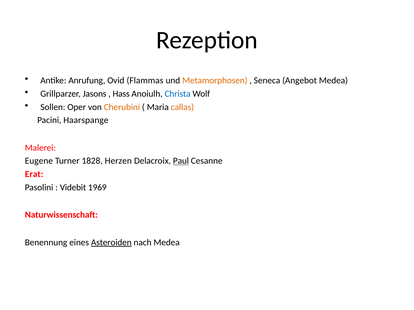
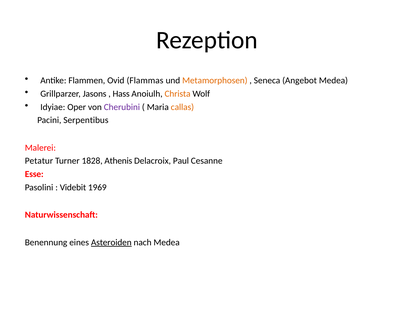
Anrufung: Anrufung -> Flammen
Christa colour: blue -> orange
Sollen: Sollen -> Idyiae
Cherubini colour: orange -> purple
Haarspange: Haarspange -> Serpentibus
Eugene: Eugene -> Petatur
Herzen: Herzen -> Athenis
Paul underline: present -> none
Erat: Erat -> Esse
